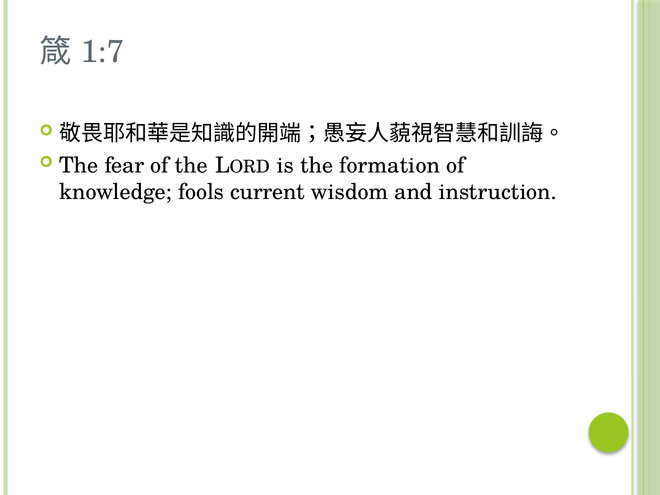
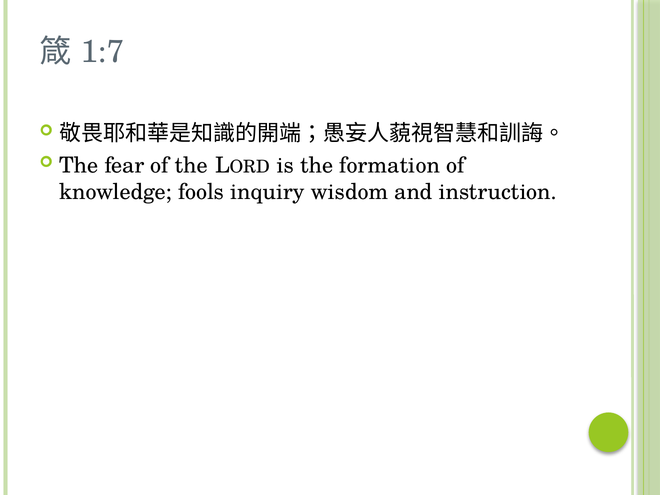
current: current -> inquiry
